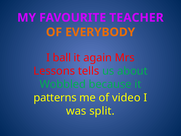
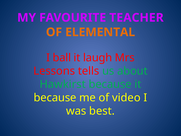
EVERYBODY: EVERYBODY -> ELEMENTAL
again: again -> laugh
Wobbled: Wobbled -> Hawkirst
patterns at (55, 97): patterns -> because
split: split -> best
